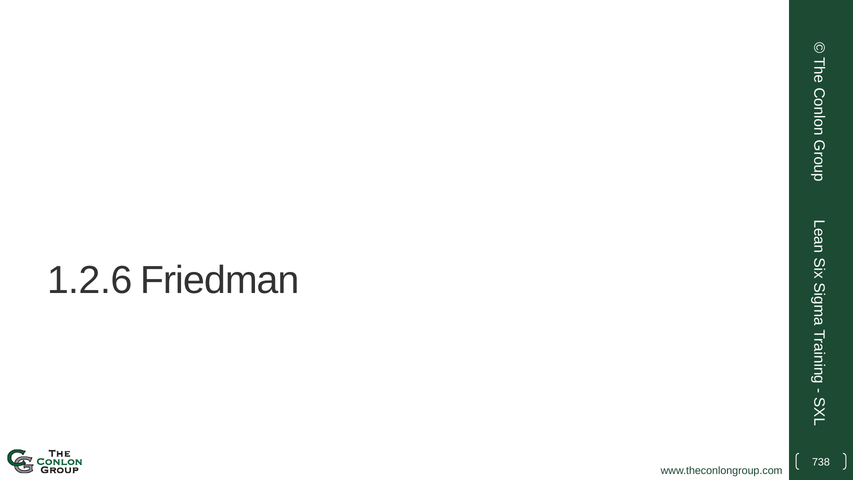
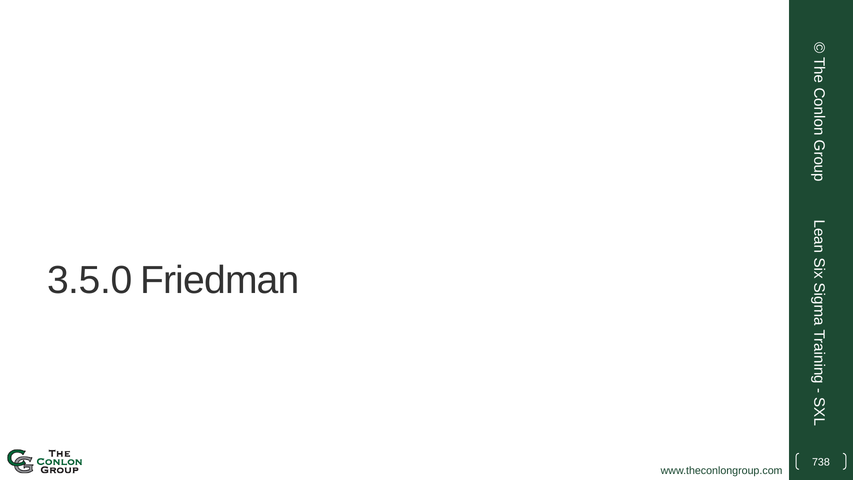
1.2.6: 1.2.6 -> 3.5.0
